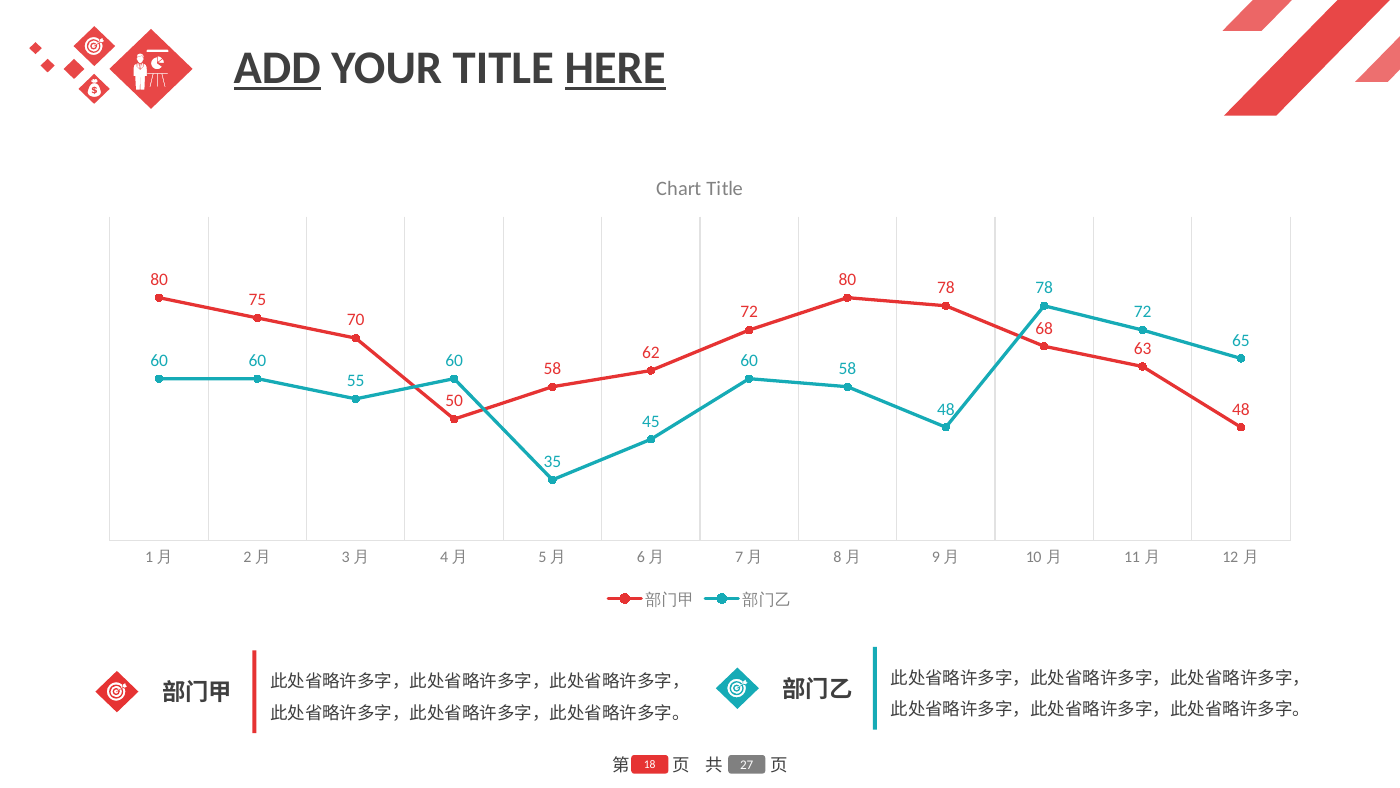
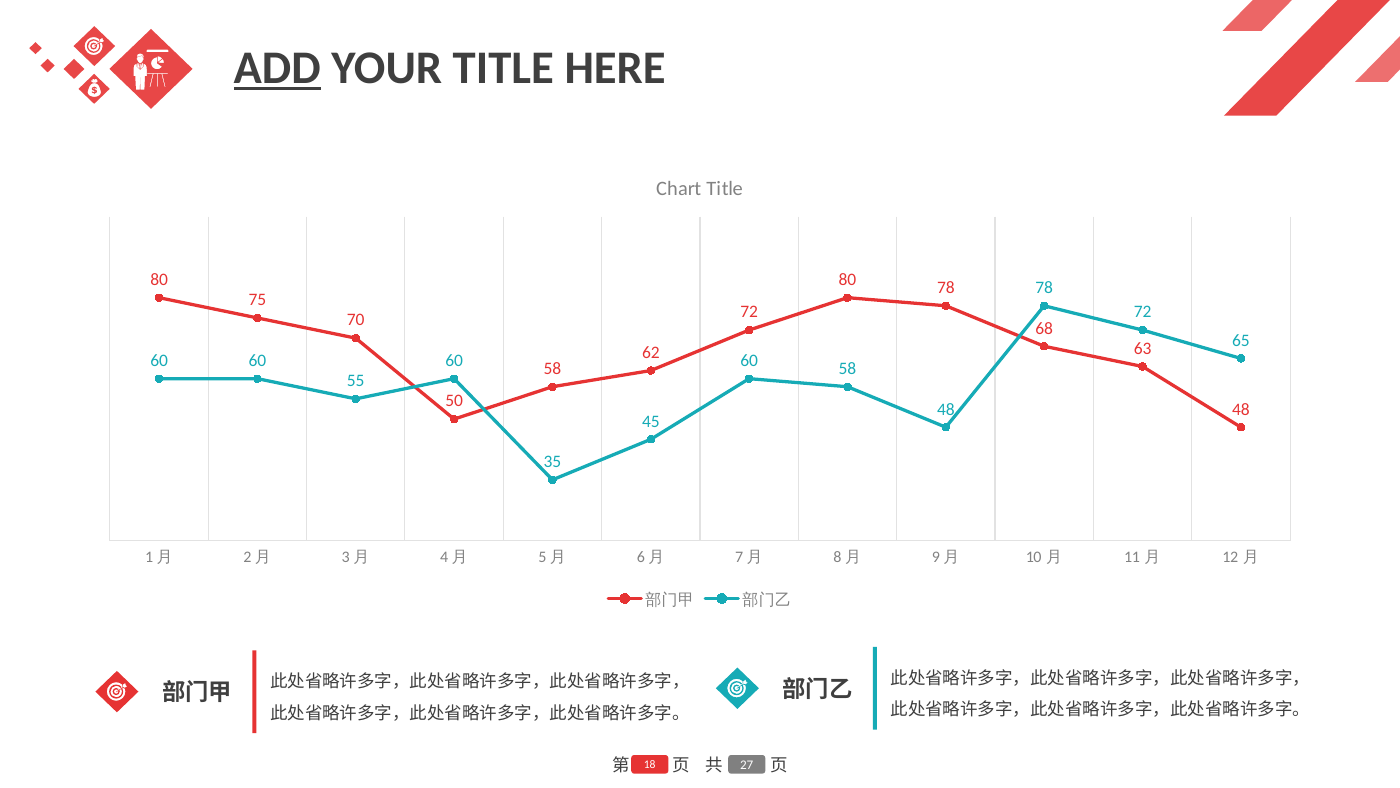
HERE underline: present -> none
